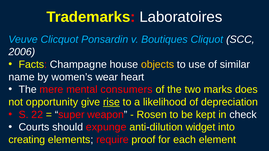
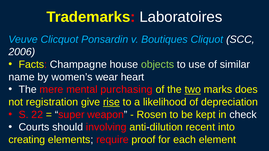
objects colour: yellow -> light green
consumers: consumers -> purchasing
two underline: none -> present
opportunity: opportunity -> registration
expunge: expunge -> involving
widget: widget -> recent
